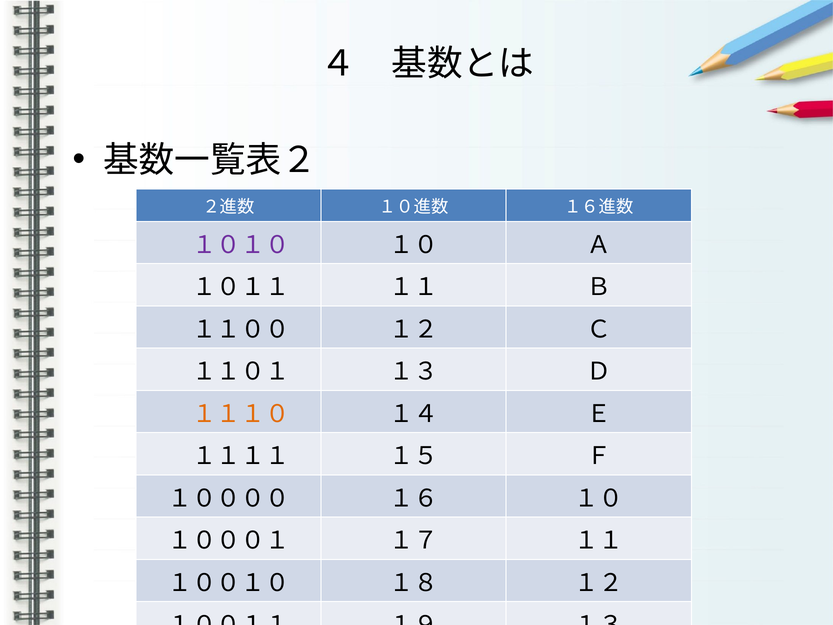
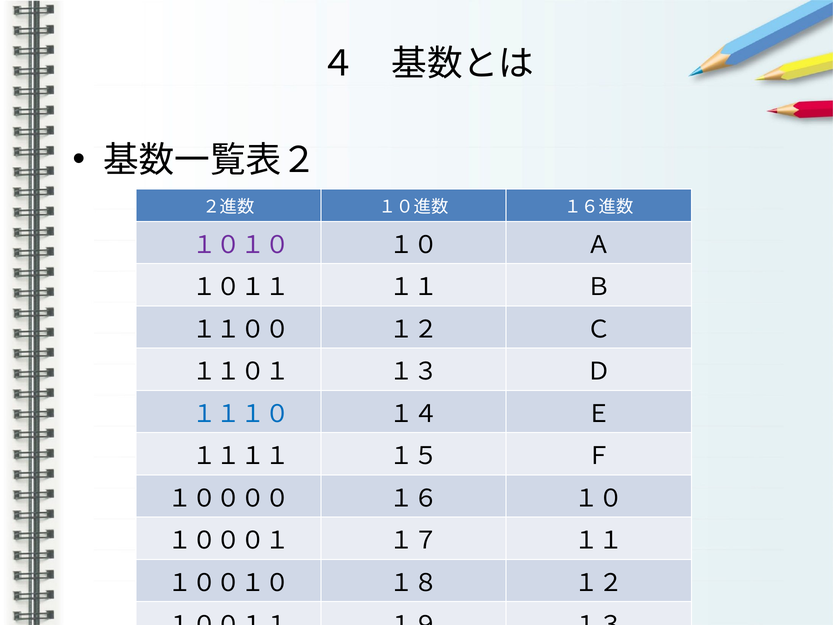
１１１０ colour: orange -> blue
